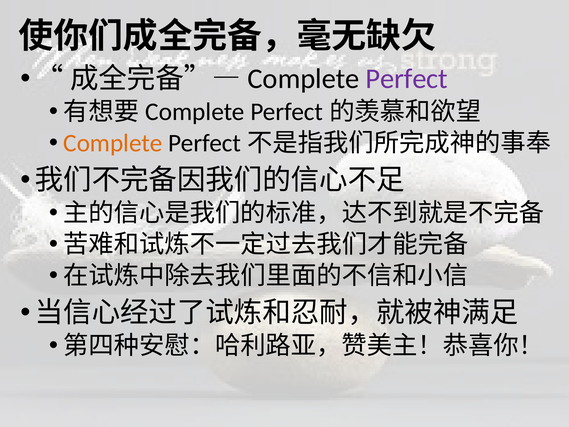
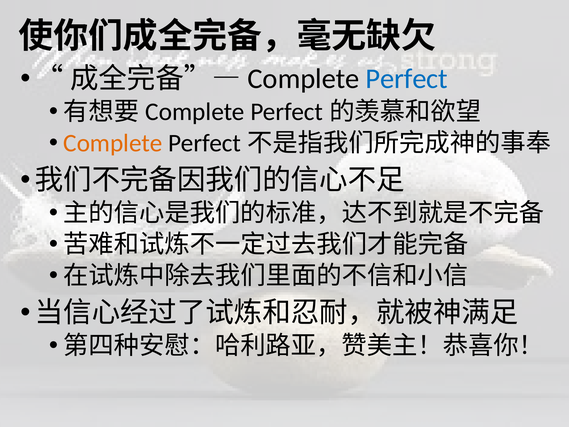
Perfect colour: purple -> blue
